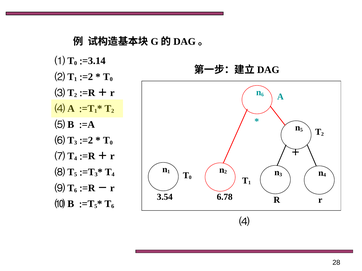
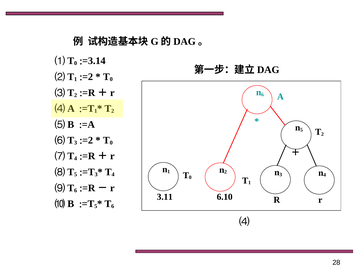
3.54: 3.54 -> 3.11
6.78: 6.78 -> 6.10
